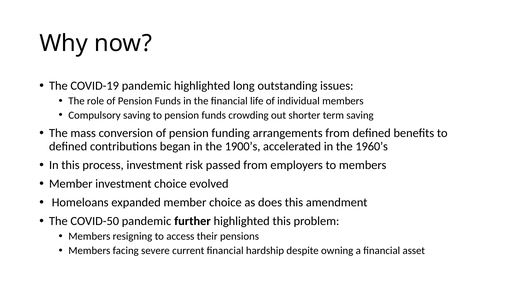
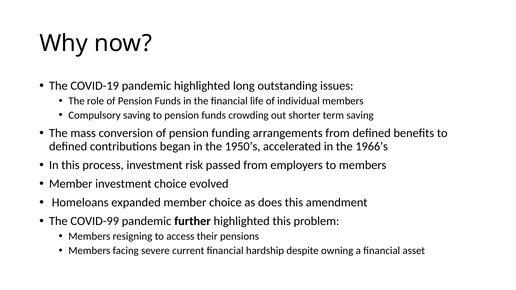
1900’s: 1900’s -> 1950’s
1960’s: 1960’s -> 1966’s
COVID-50: COVID-50 -> COVID-99
